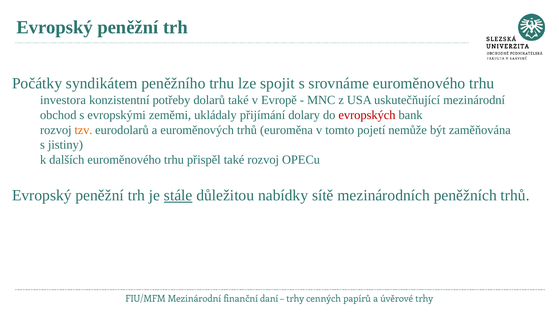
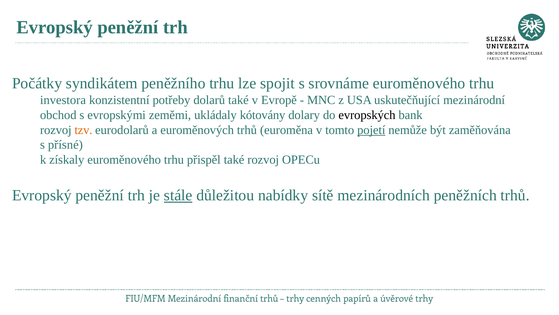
přijímání: přijímání -> kótovány
evropských colour: red -> black
pojetí underline: none -> present
jistiny: jistiny -> přísné
dalších: dalších -> získaly
finanční daní: daní -> trhů
